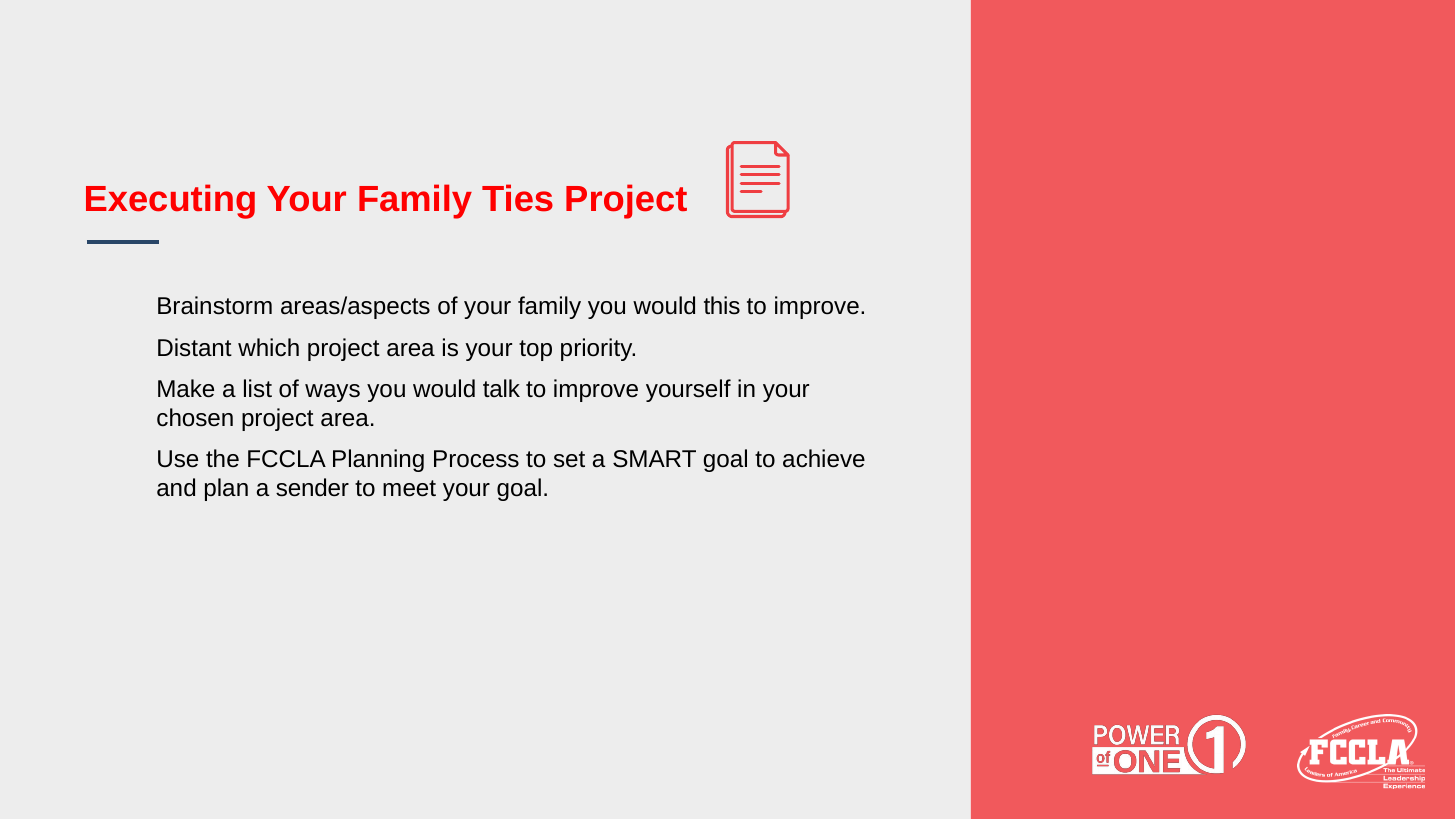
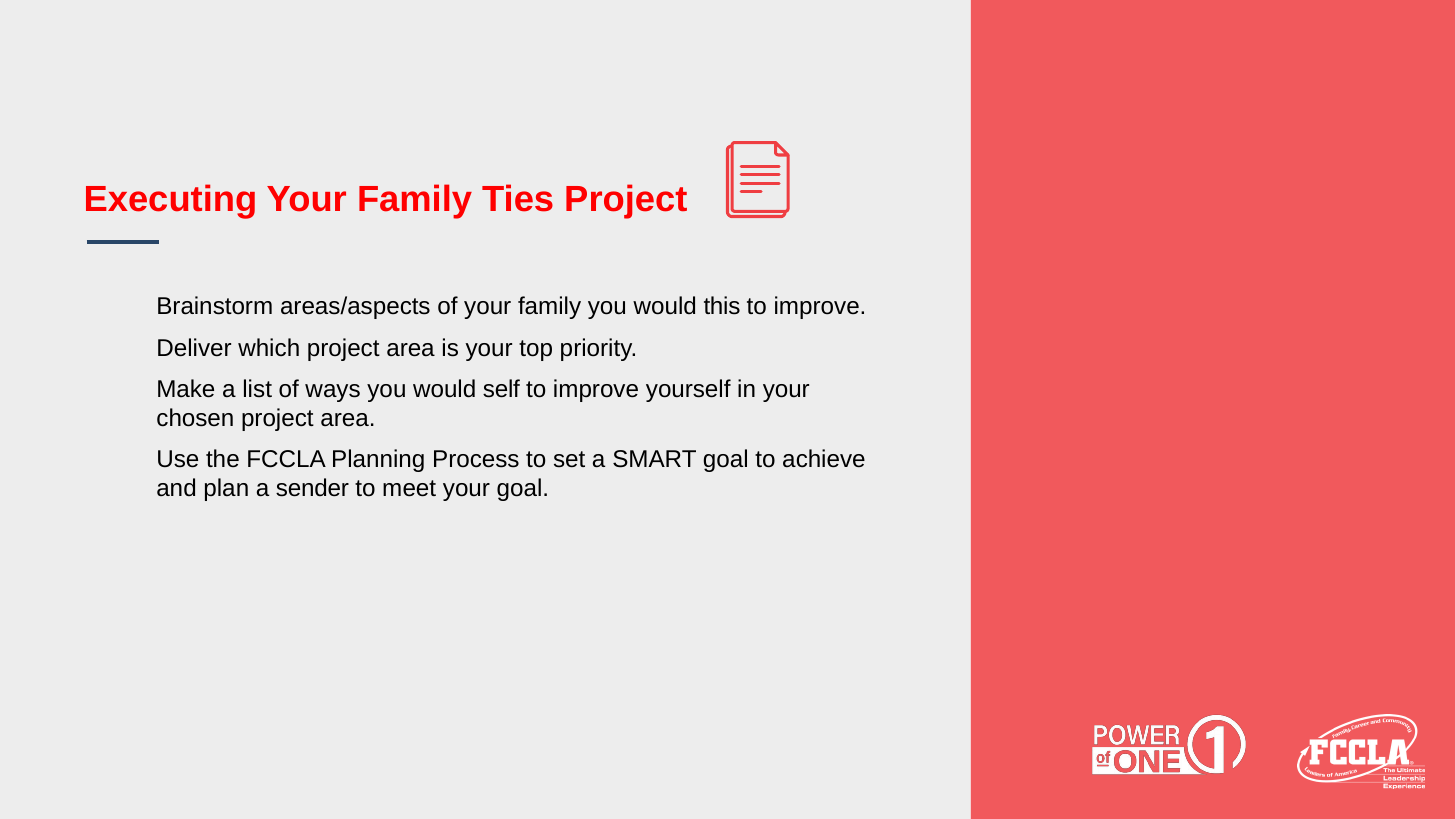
Distant: Distant -> Deliver
talk: talk -> self
